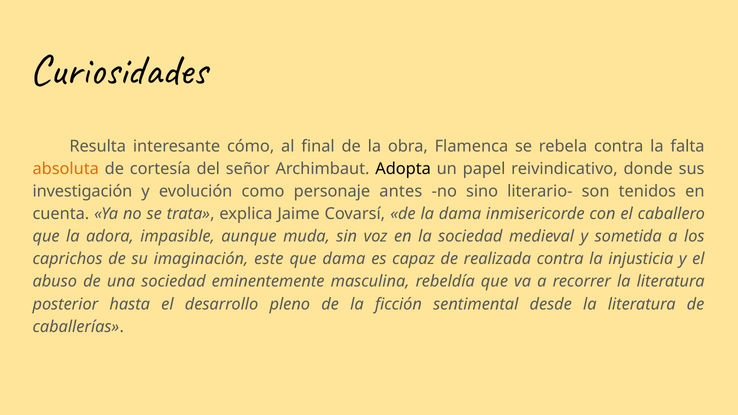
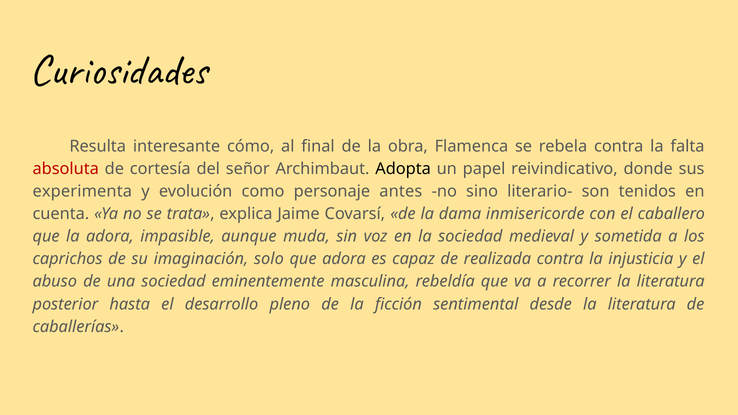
absoluta colour: orange -> red
investigación: investigación -> experimenta
este: este -> solo
que dama: dama -> adora
